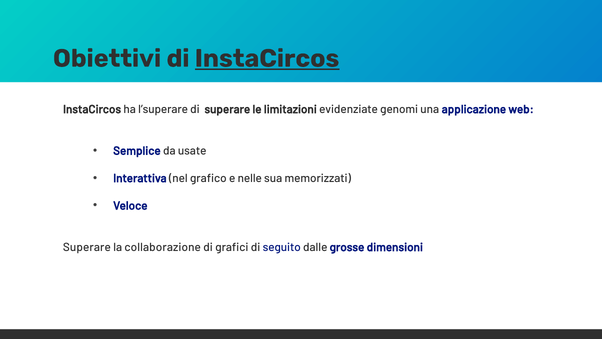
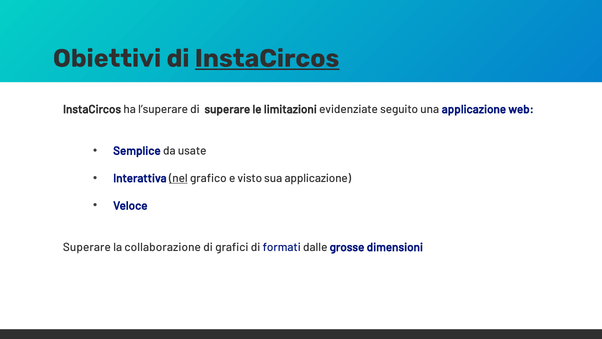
genomi: genomi -> seguito
nel underline: none -> present
nelle: nelle -> visto
sua memorizzati: memorizzati -> applicazione
seguito: seguito -> formati
